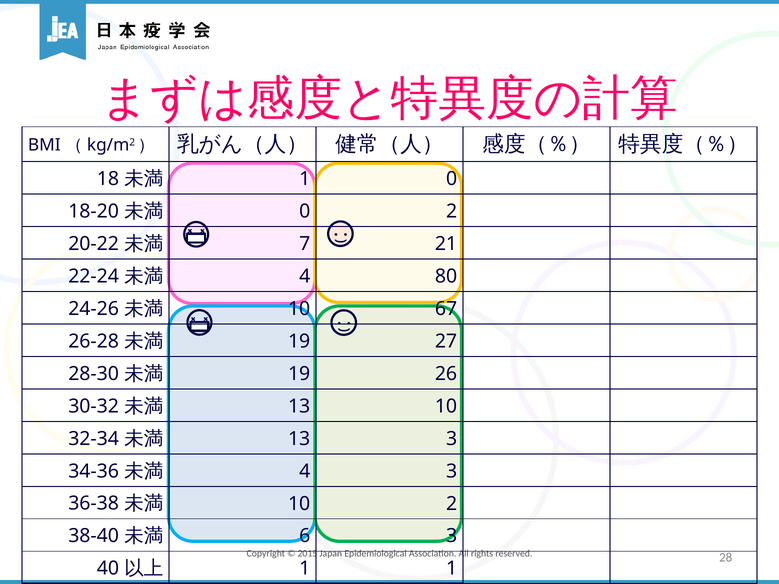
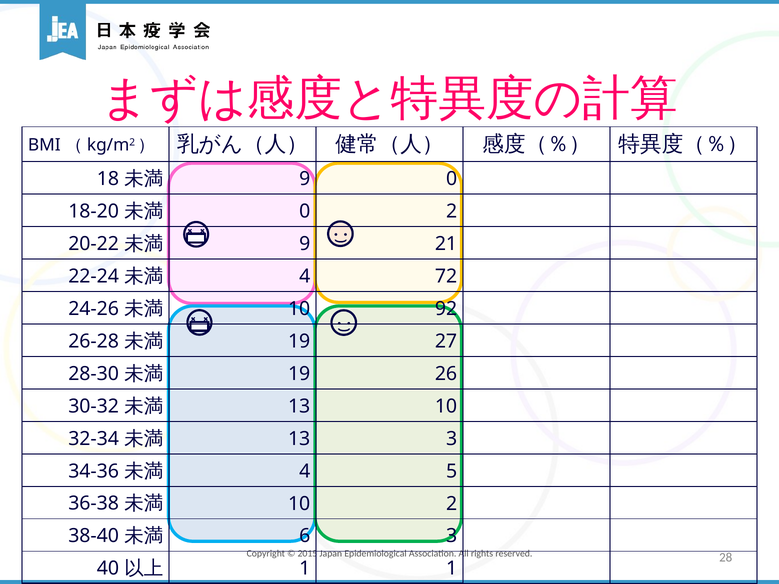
1 at (305, 179): 1 -> 9
7 at (305, 244): 7 -> 9
80: 80 -> 72
67: 67 -> 92
4 3: 3 -> 5
